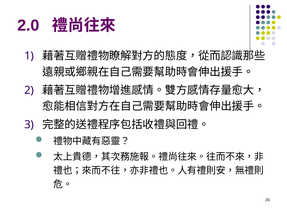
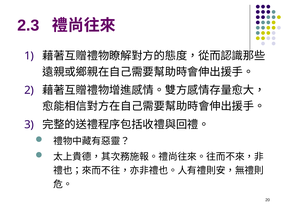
2.0: 2.0 -> 2.3
